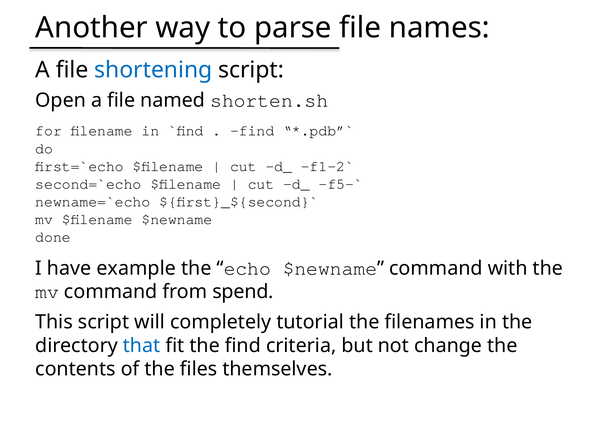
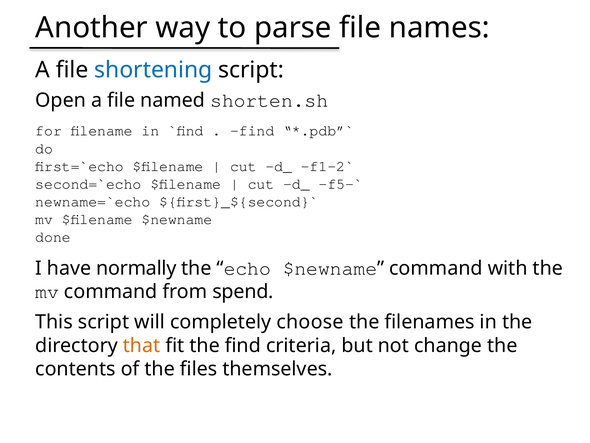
example: example -> normally
tutorial: tutorial -> choose
that colour: blue -> orange
